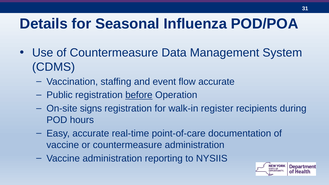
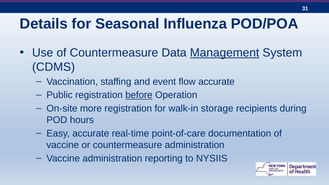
Management underline: none -> present
signs: signs -> more
register: register -> storage
